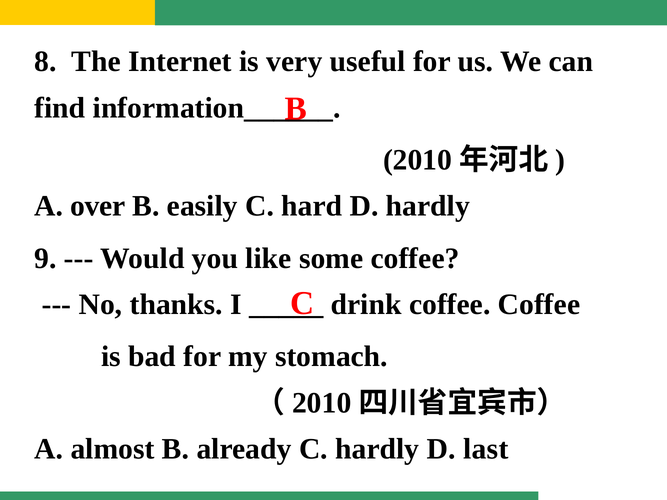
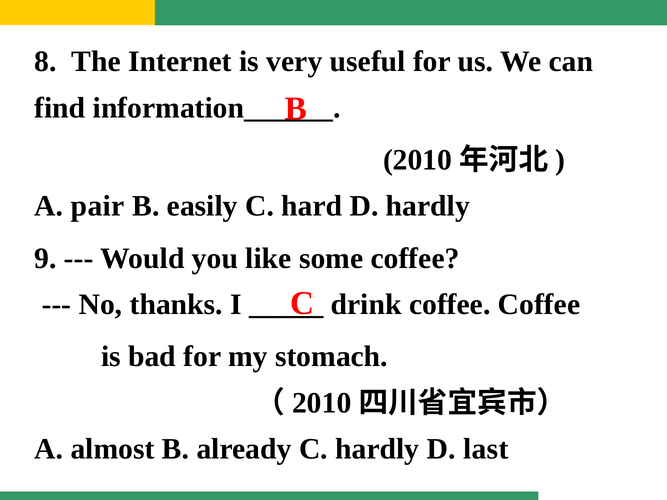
over: over -> pair
